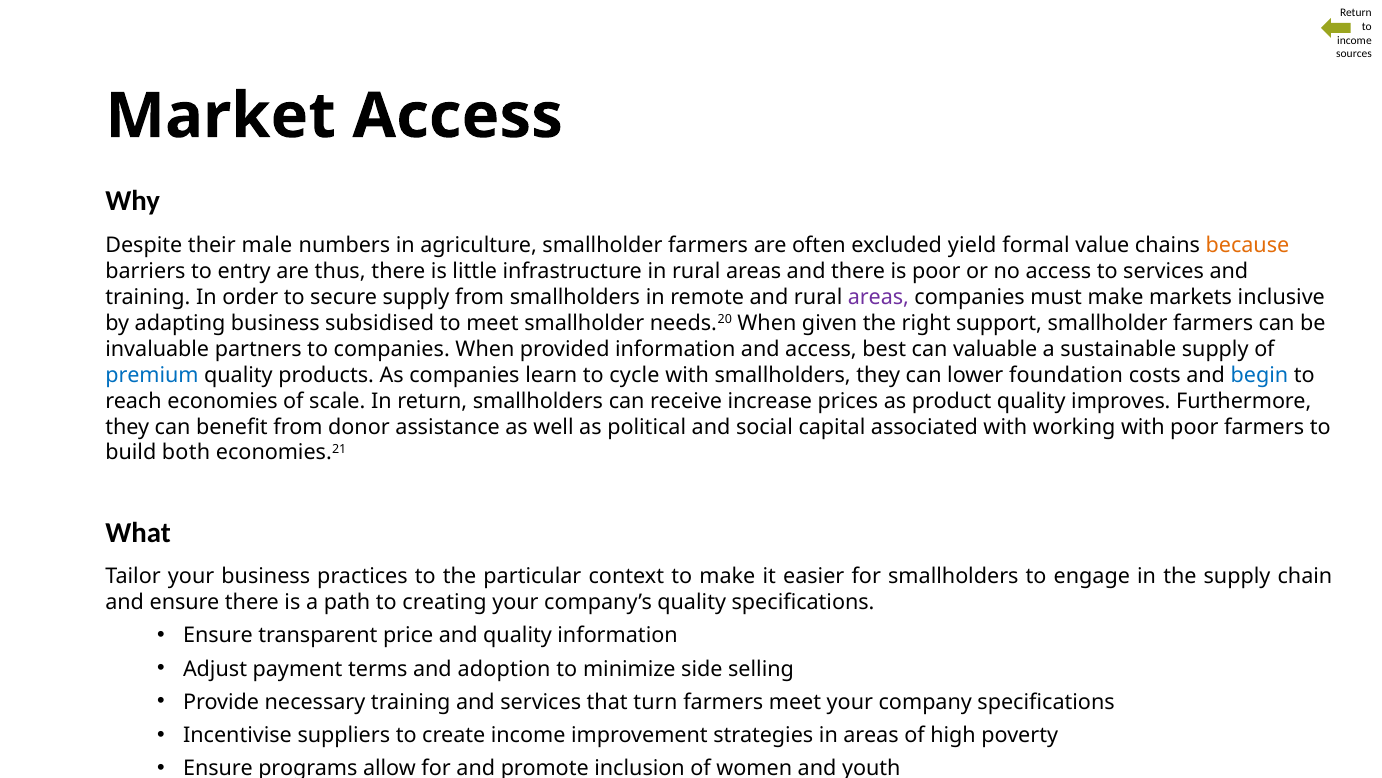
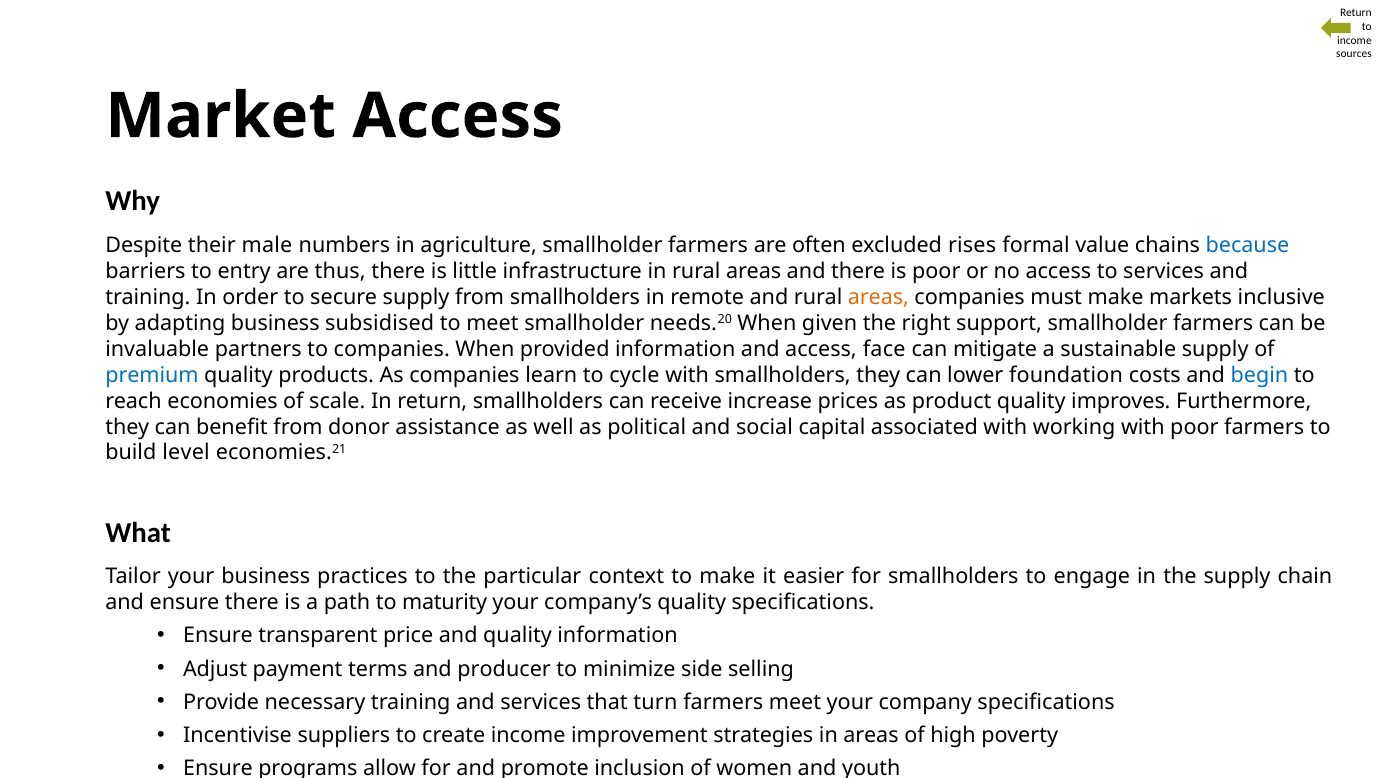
yield: yield -> rises
because colour: orange -> blue
areas at (878, 297) colour: purple -> orange
best: best -> face
valuable: valuable -> mitigate
both: both -> level
creating: creating -> maturity
adoption: adoption -> producer
